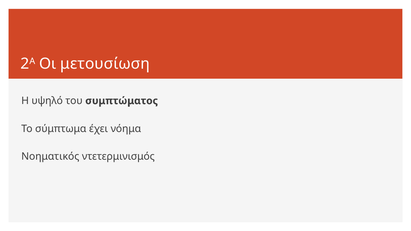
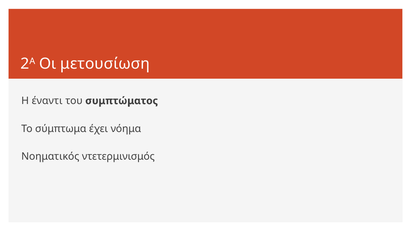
υψηλό: υψηλό -> έναντι
